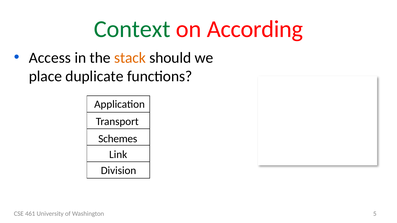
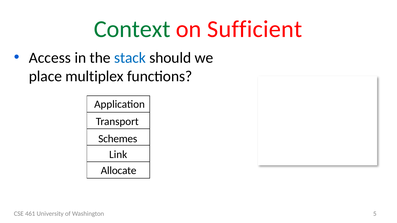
According: According -> Sufficient
stack colour: orange -> blue
duplicate: duplicate -> multiplex
Division: Division -> Allocate
